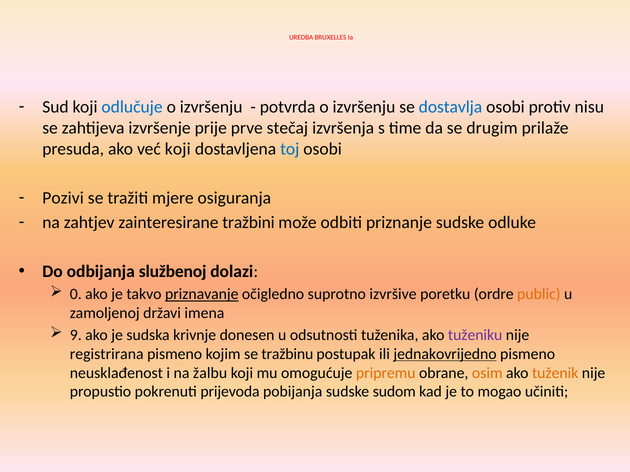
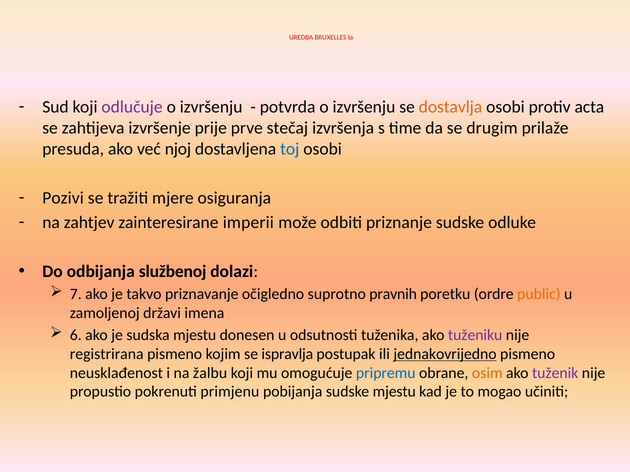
odlučuje colour: blue -> purple
dostavlja colour: blue -> orange
nisu: nisu -> acta
već koji: koji -> njoj
tražbini: tražbini -> imperii
0: 0 -> 7
priznavanje underline: present -> none
izvršive: izvršive -> pravnih
9: 9 -> 6
sudska krivnje: krivnje -> mjestu
tražbinu: tražbinu -> ispravlja
pripremu colour: orange -> blue
tuženik colour: orange -> purple
prijevoda: prijevoda -> primjenu
sudske sudom: sudom -> mjestu
